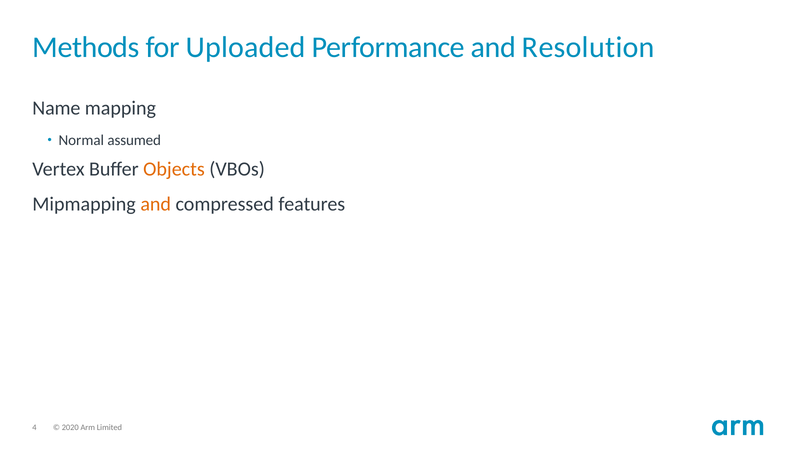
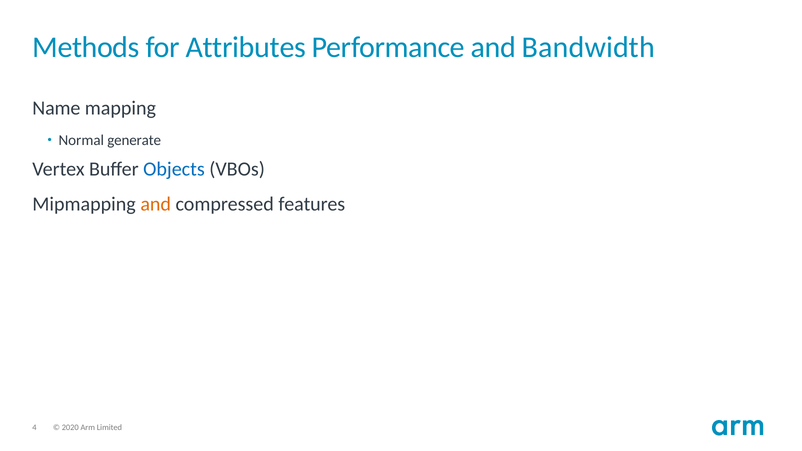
Uploaded: Uploaded -> Attributes
Resolution: Resolution -> Bandwidth
assumed: assumed -> generate
Objects colour: orange -> blue
